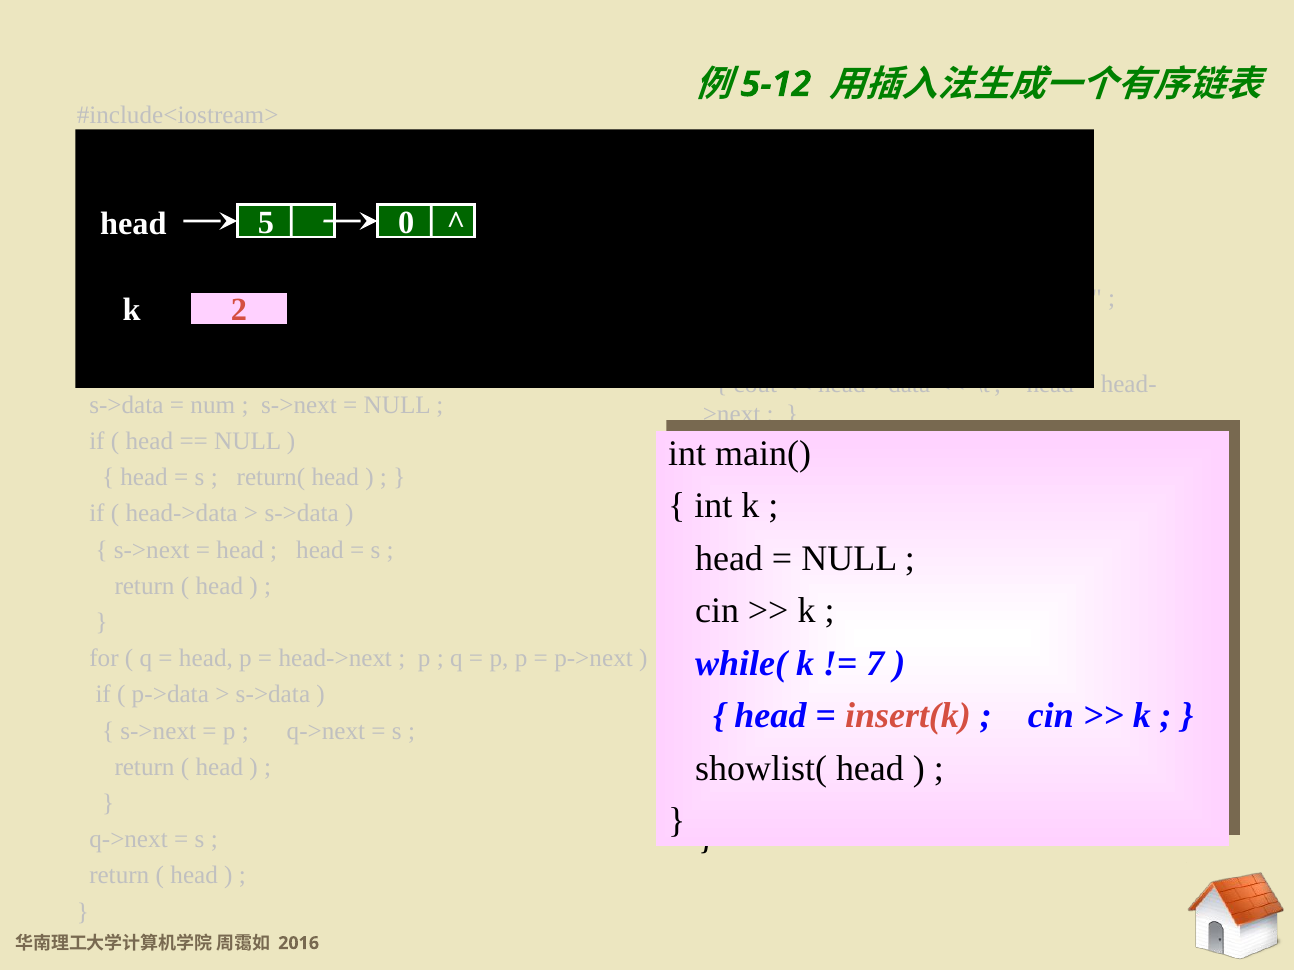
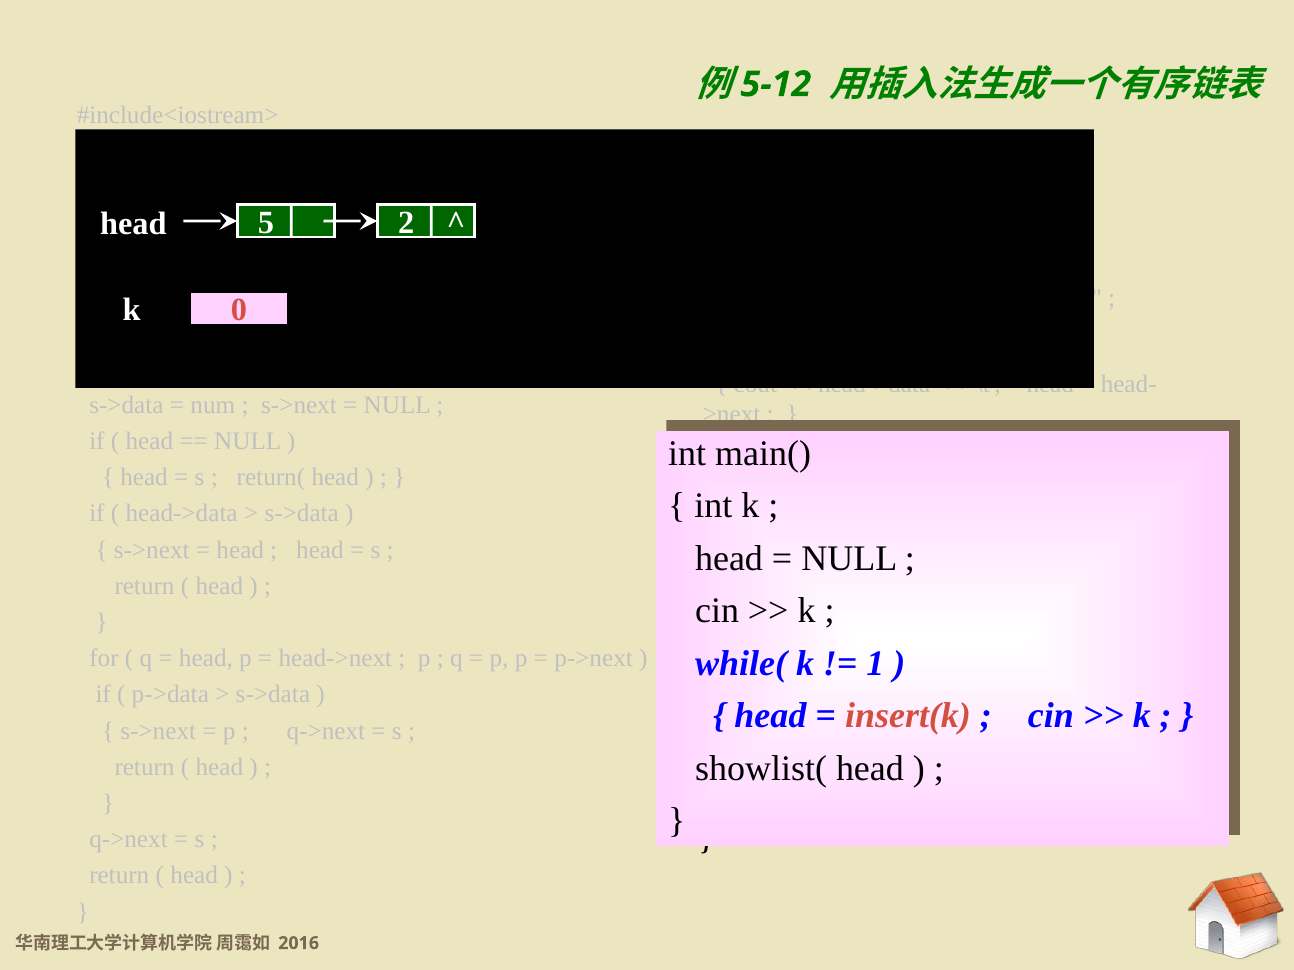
0 at (406, 223): 0 -> 2
k 2: 2 -> 0
7: 7 -> 1
